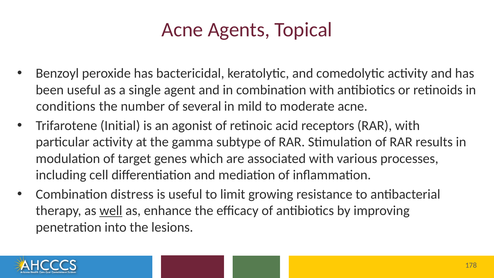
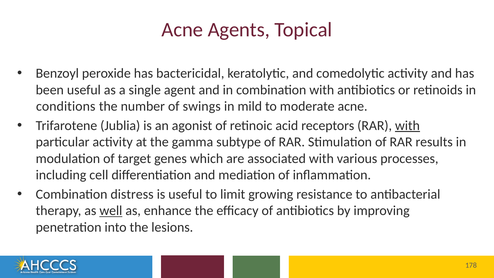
several: several -> swings
Initial: Initial -> Jublia
with at (407, 126) underline: none -> present
